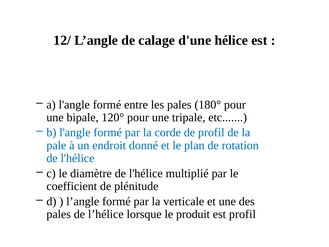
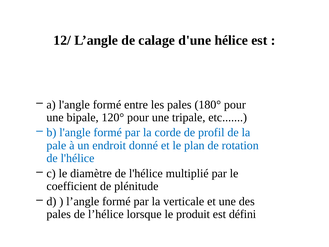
est profil: profil -> défini
